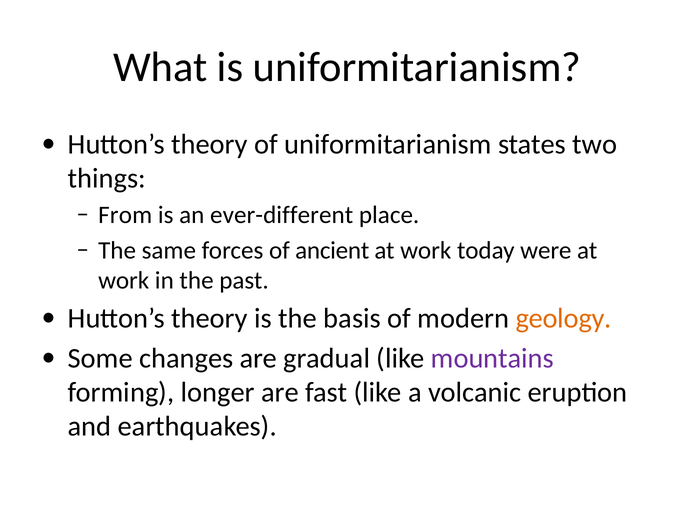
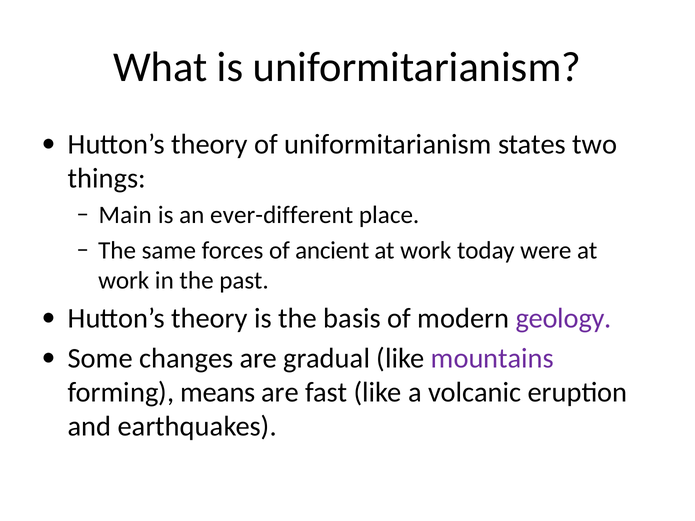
From: From -> Main
geology colour: orange -> purple
longer: longer -> means
